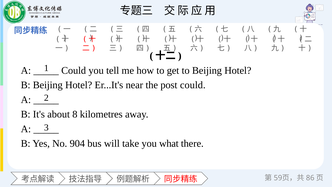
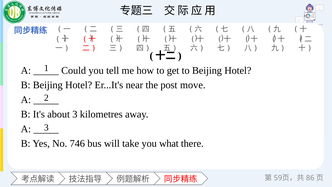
post could: could -> move
about 8: 8 -> 3
904: 904 -> 746
